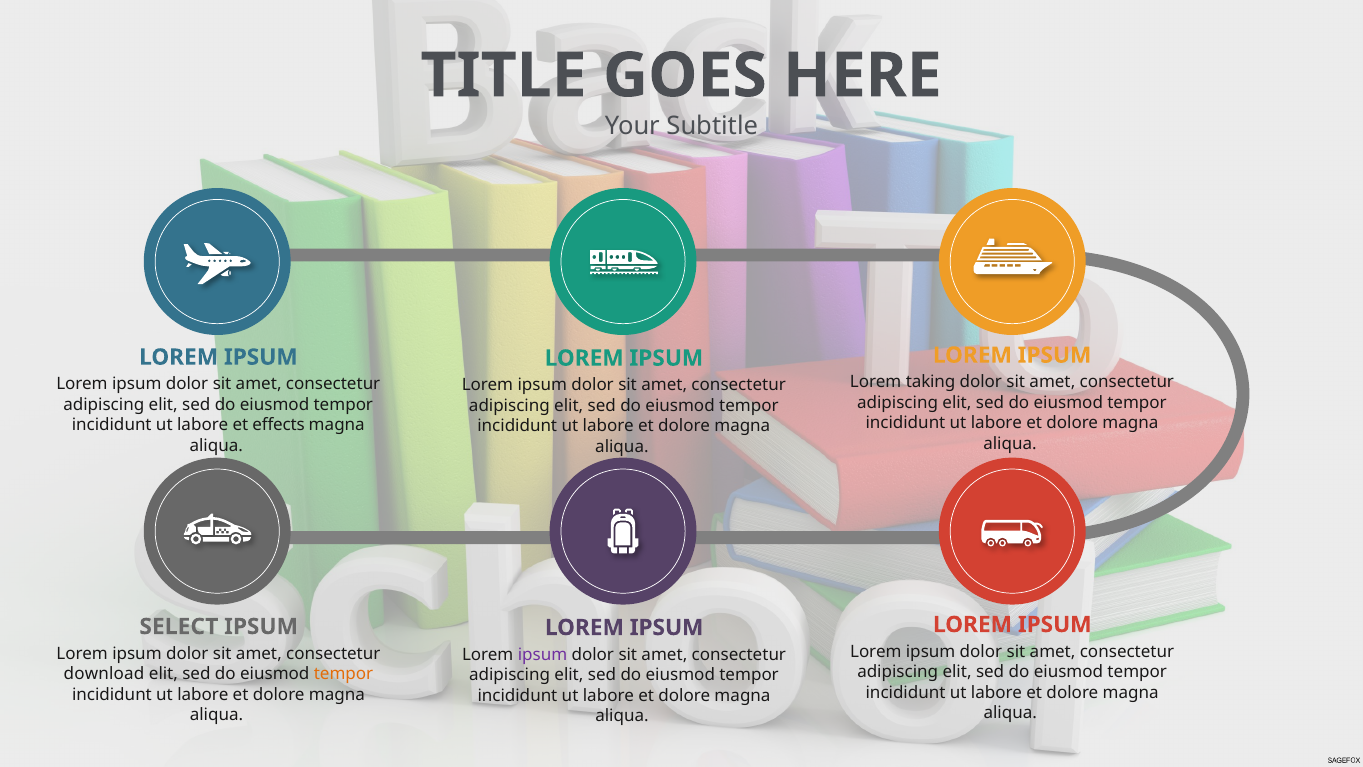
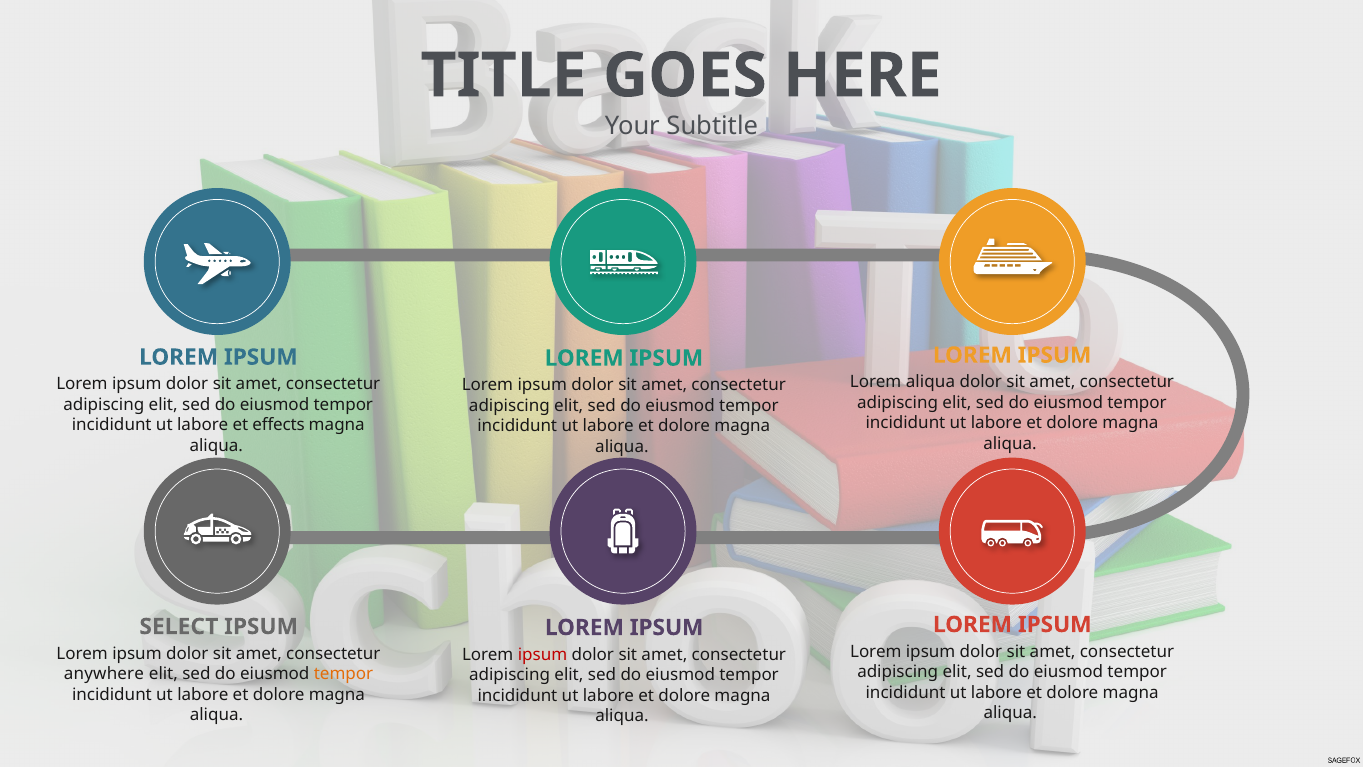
Lorem taking: taking -> aliqua
ipsum at (543, 654) colour: purple -> red
download: download -> anywhere
